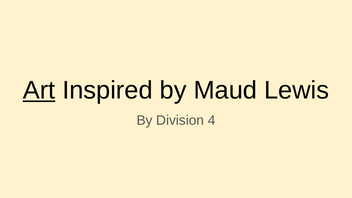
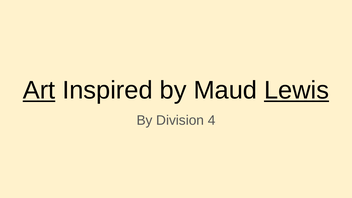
Lewis underline: none -> present
